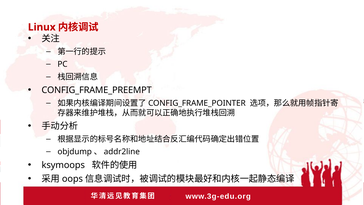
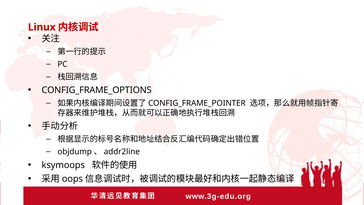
CONFIG_FRAME_PREEMPT: CONFIG_FRAME_PREEMPT -> CONFIG_FRAME_OPTIONS
